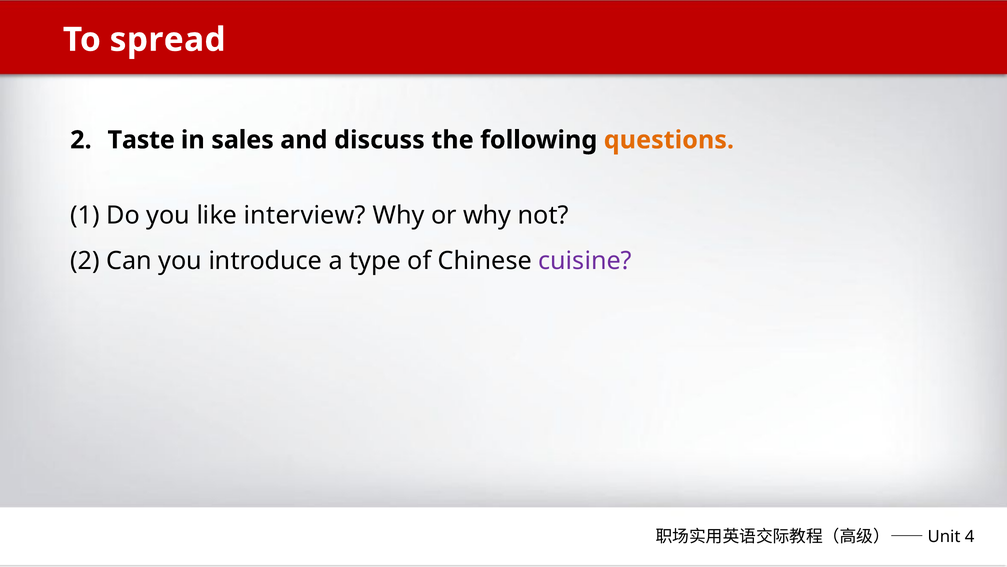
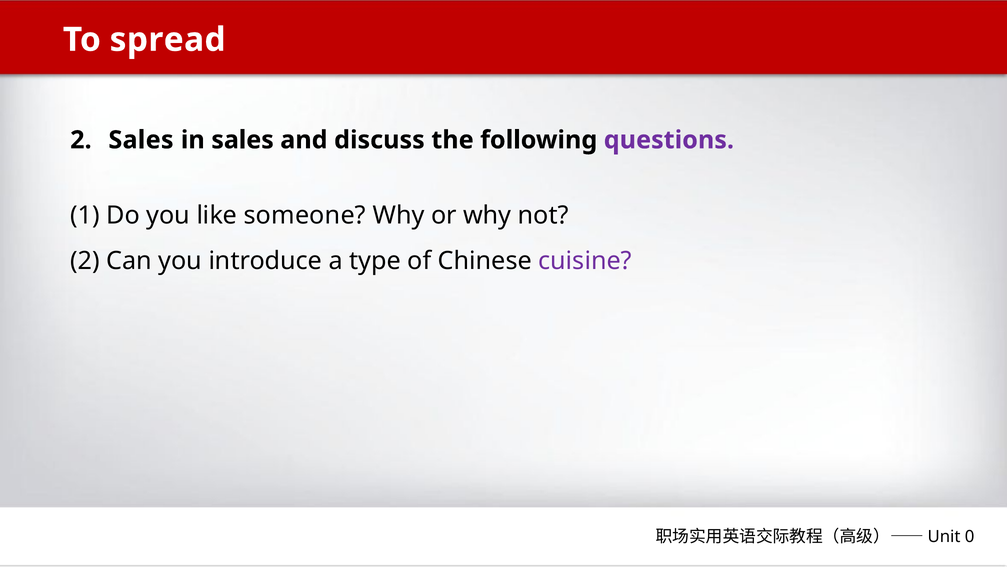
2 Taste: Taste -> Sales
questions colour: orange -> purple
interview: interview -> someone
4: 4 -> 0
